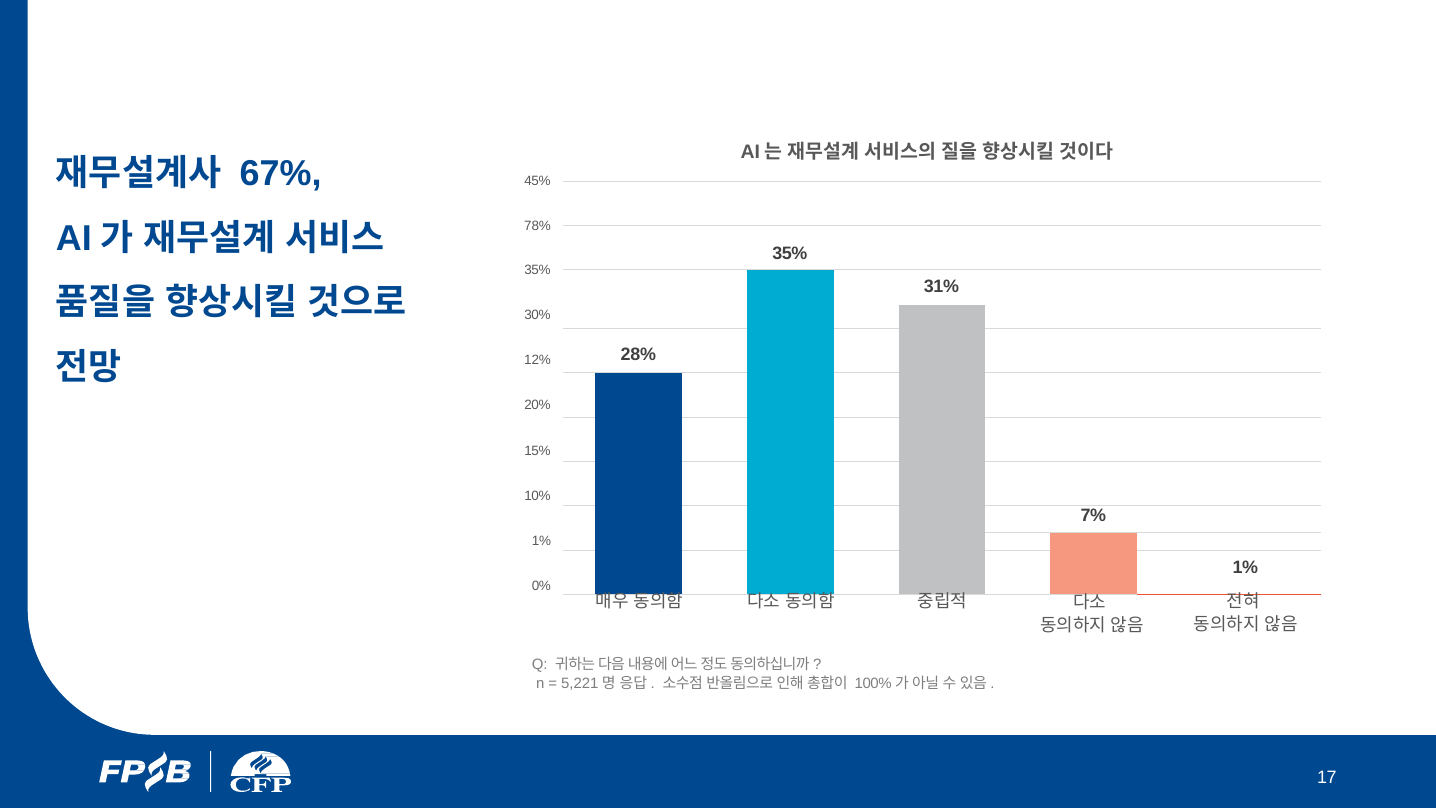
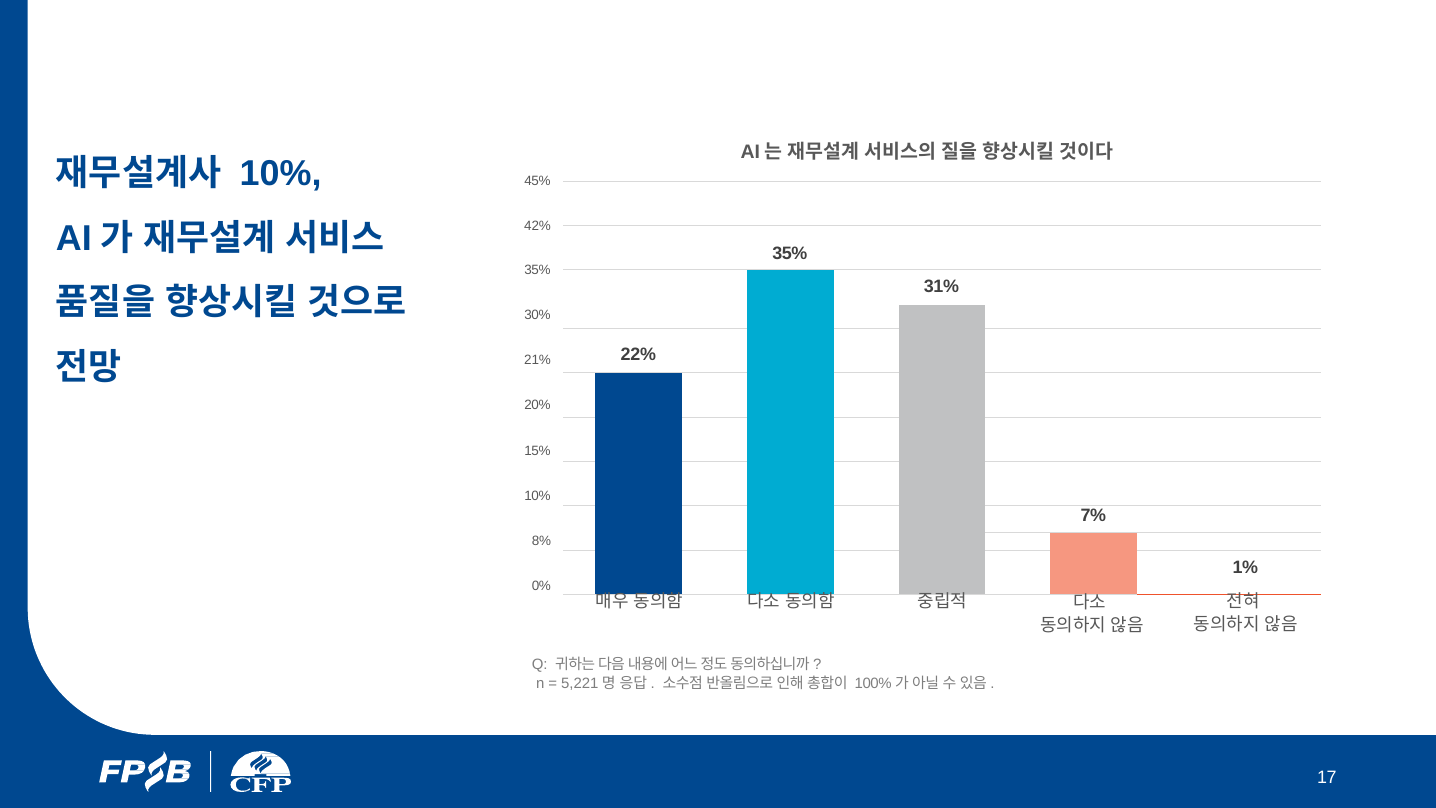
67% at (281, 174): 67% -> 10%
78%: 78% -> 42%
28%: 28% -> 22%
12%: 12% -> 21%
1% at (542, 541): 1% -> 8%
